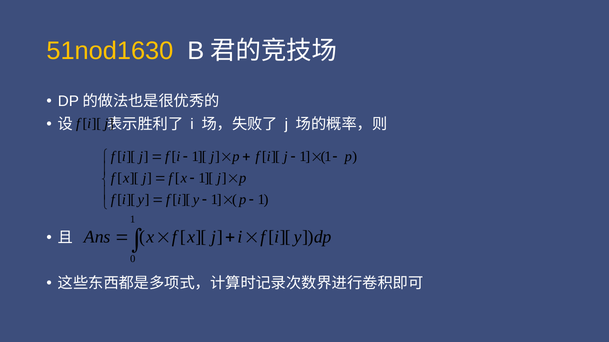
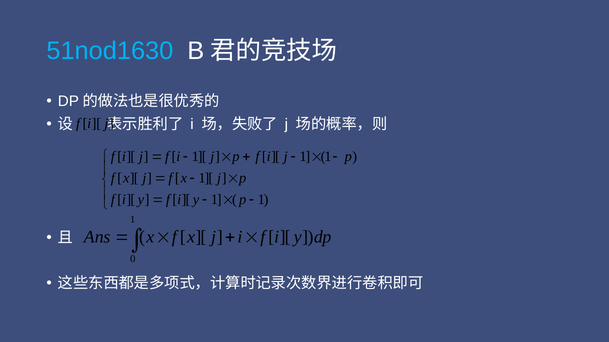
51nod1630 colour: yellow -> light blue
